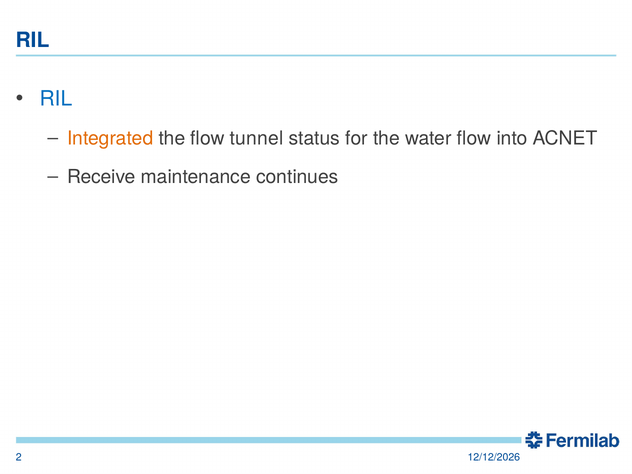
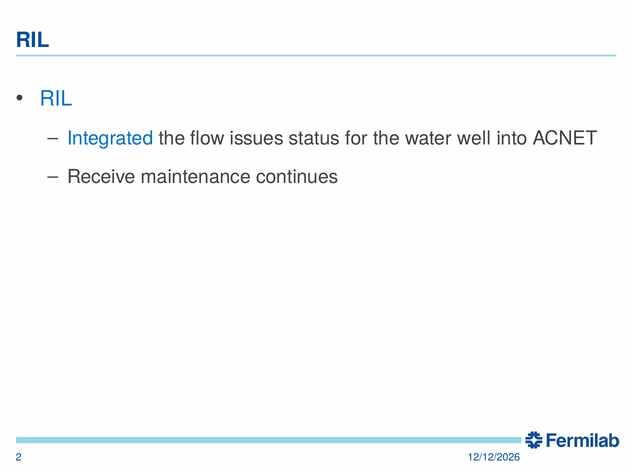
Integrated colour: orange -> blue
tunnel: tunnel -> issues
water flow: flow -> well
